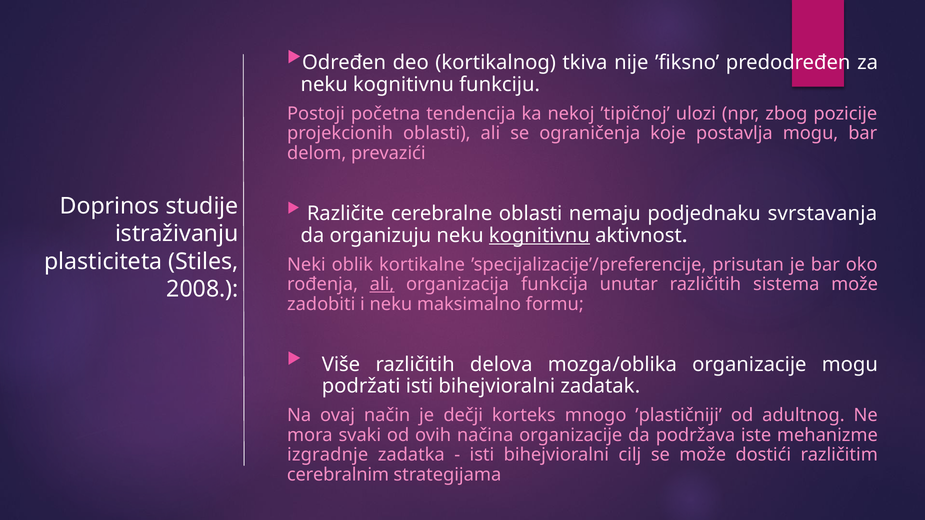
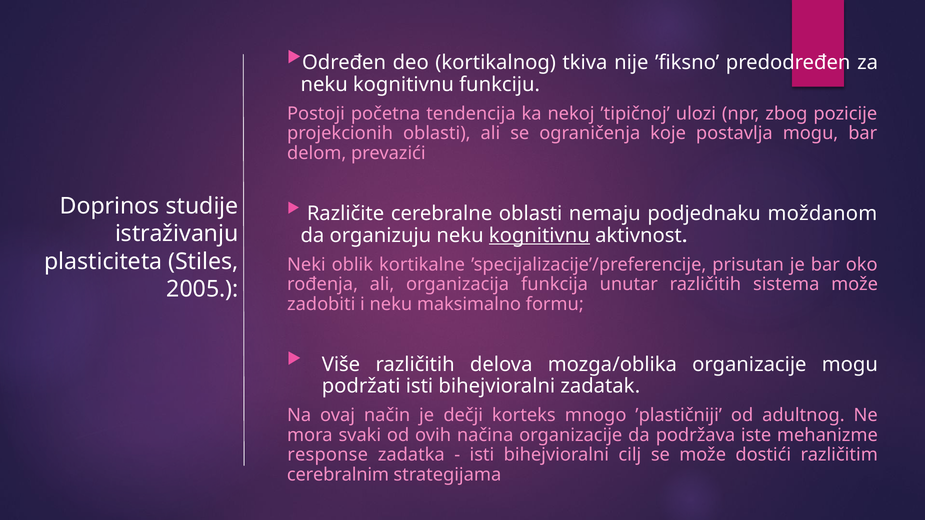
svrstavanja: svrstavanja -> moždanom
ali at (382, 284) underline: present -> none
2008: 2008 -> 2005
izgradnje: izgradnje -> response
